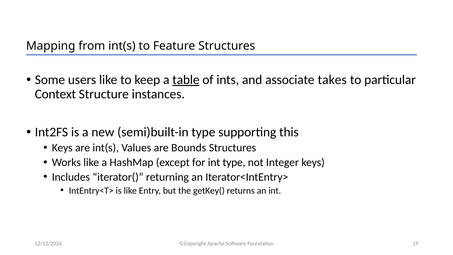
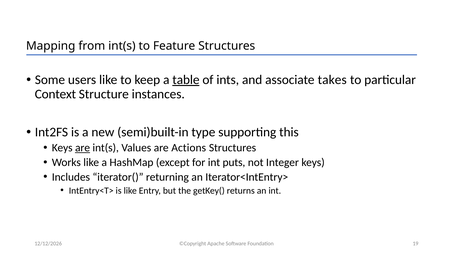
are at (83, 148) underline: none -> present
Bounds: Bounds -> Actions
int type: type -> puts
